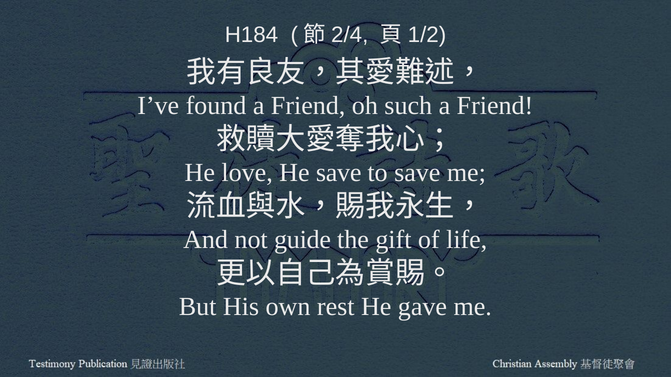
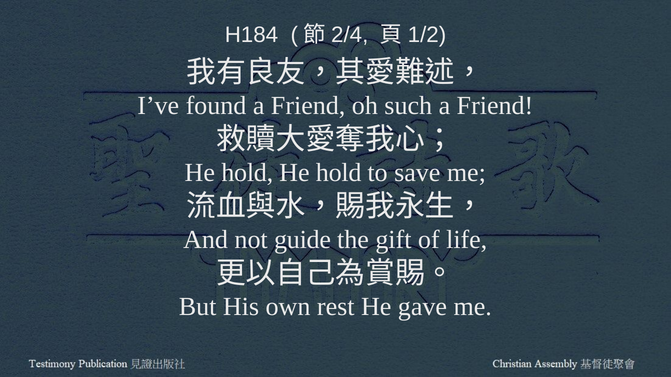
love at (247, 173): love -> hold
save at (339, 173): save -> hold
